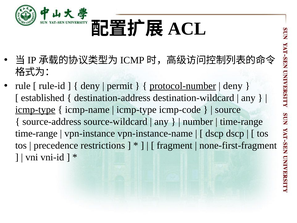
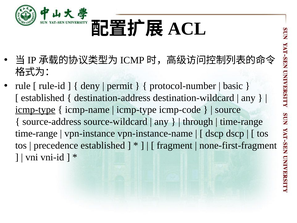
protocol-number underline: present -> none
deny at (233, 86): deny -> basic
number: number -> through
precedence restrictions: restrictions -> established
